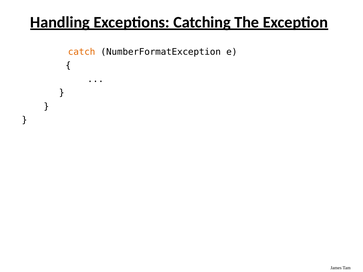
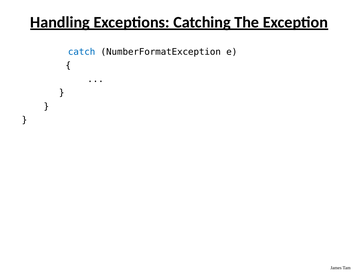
catch colour: orange -> blue
